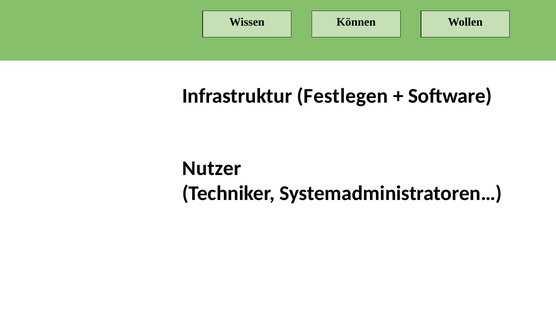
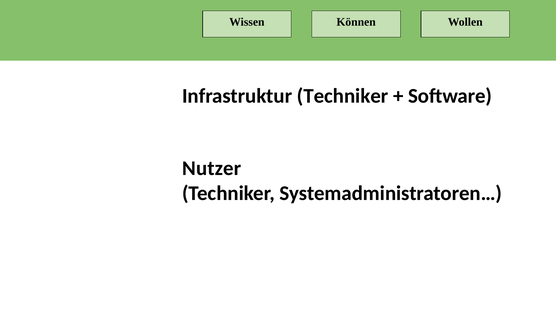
Infrastruktur Festlegen: Festlegen -> Techniker
